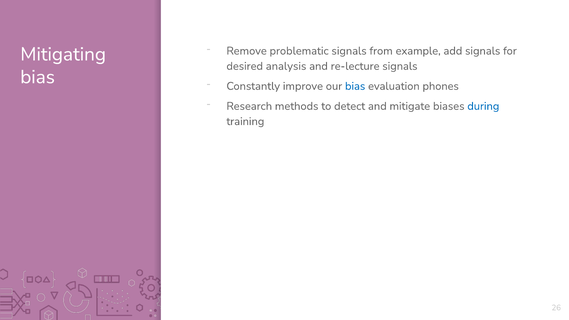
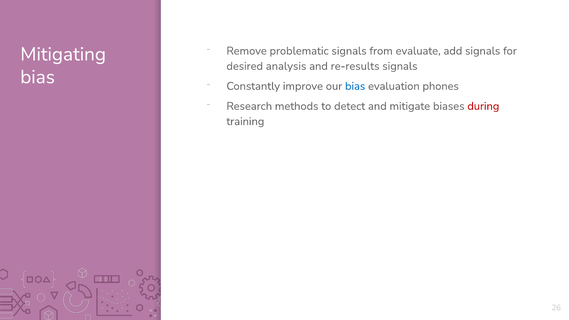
example: example -> evaluate
re-lecture: re-lecture -> re-results
during colour: blue -> red
